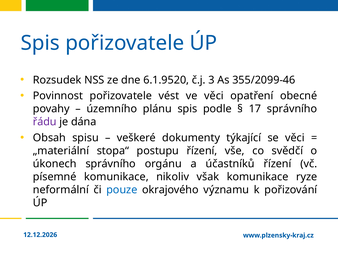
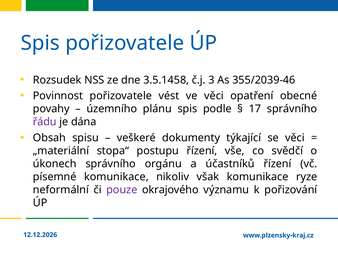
6.1.9520: 6.1.9520 -> 3.5.1458
355/2099-46: 355/2099-46 -> 355/2039-46
pouze colour: blue -> purple
